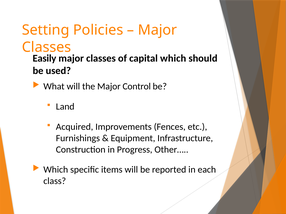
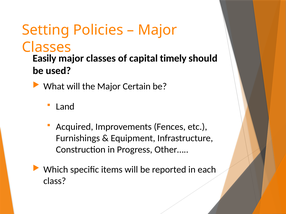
capital which: which -> timely
Control: Control -> Certain
